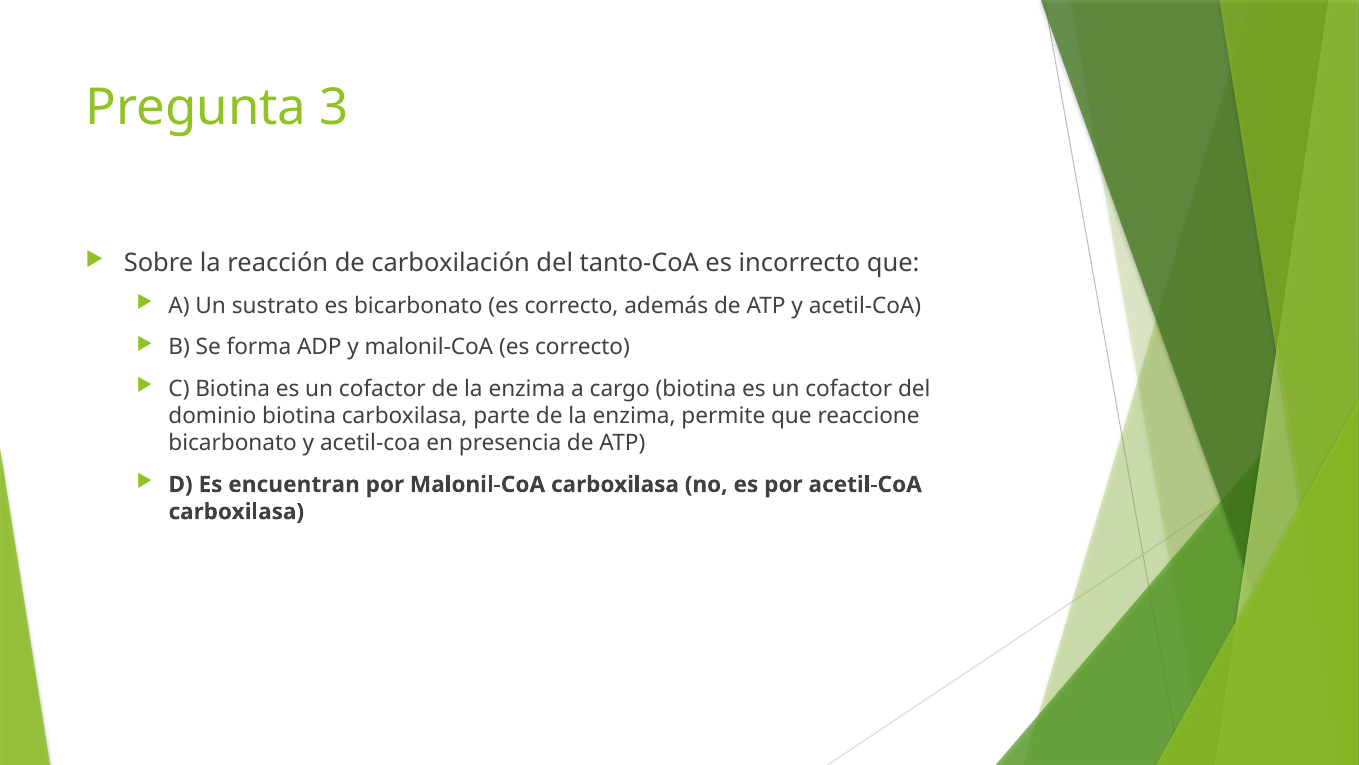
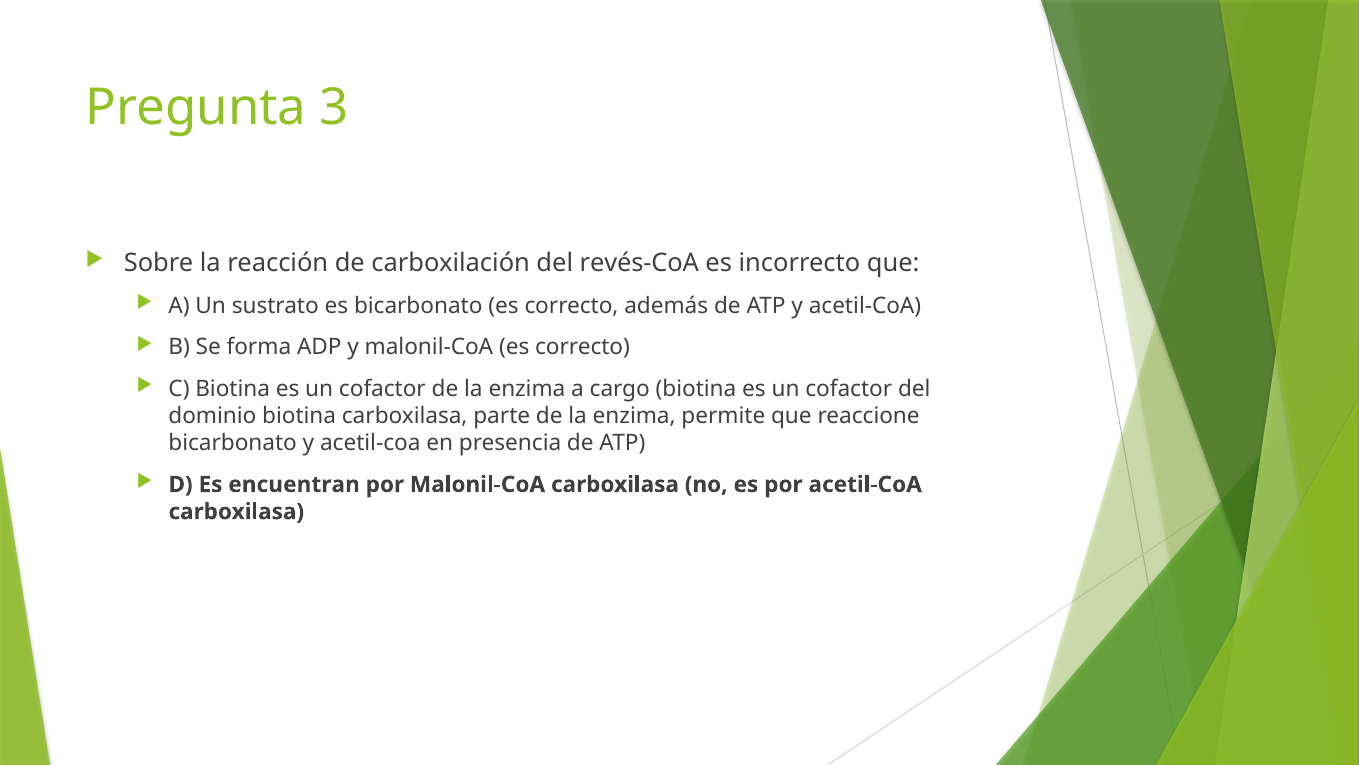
tanto-CoA: tanto-CoA -> revés-CoA
